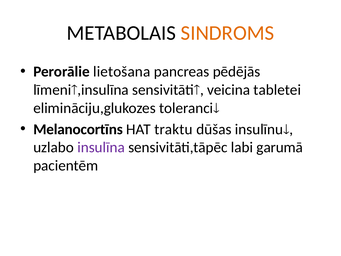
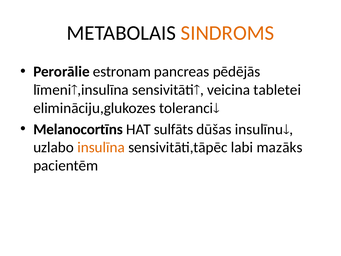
lietošana: lietošana -> estronam
traktu: traktu -> sulfāts
insulīna colour: purple -> orange
garumā: garumā -> mazāks
